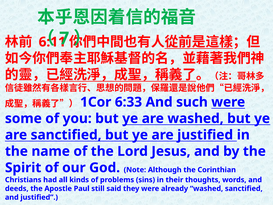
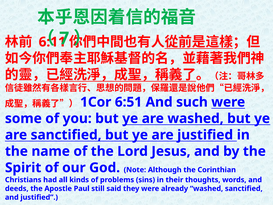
6:33: 6:33 -> 6:51
